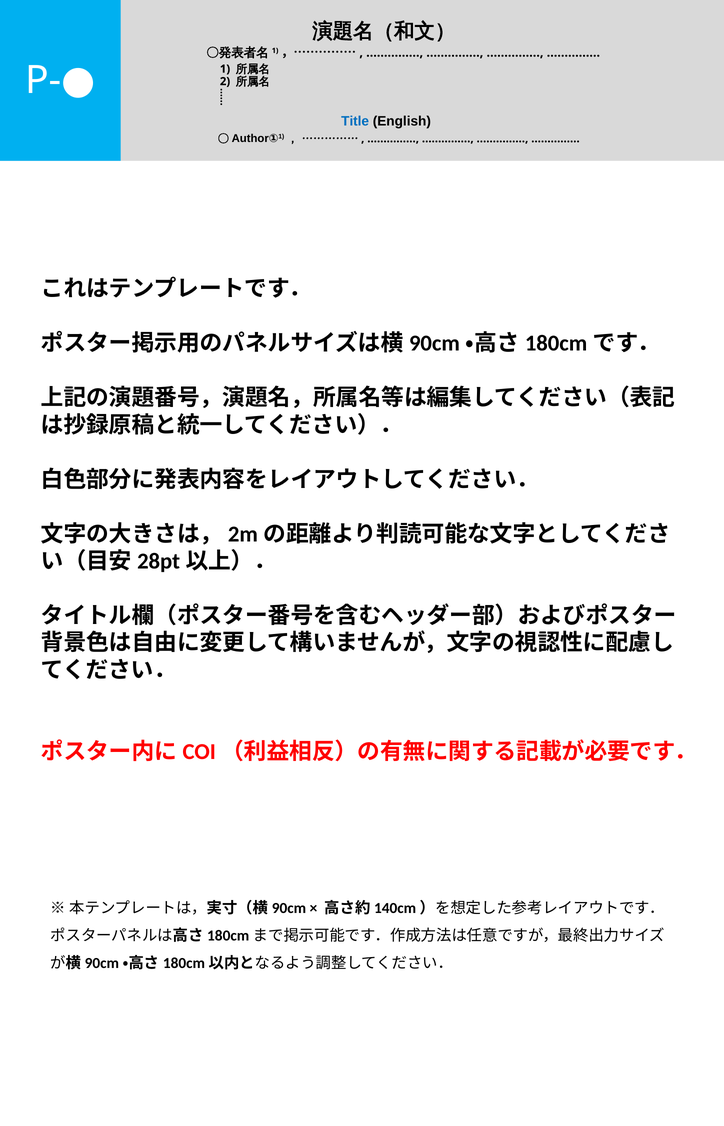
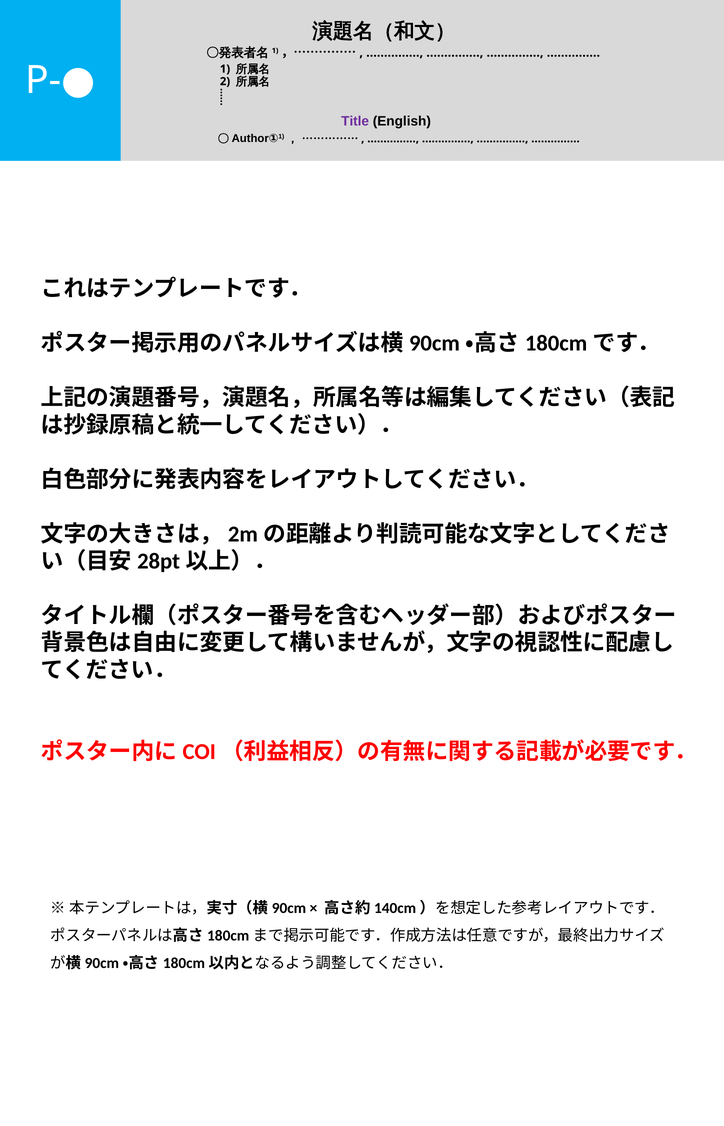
Title colour: blue -> purple
